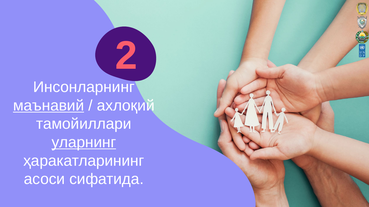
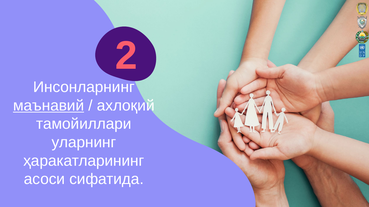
уларнинг underline: present -> none
